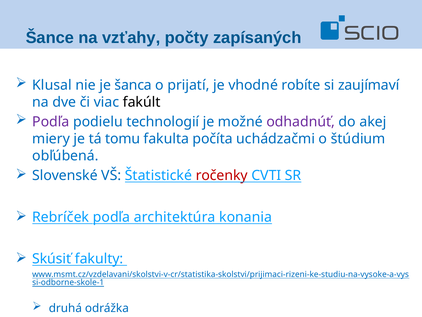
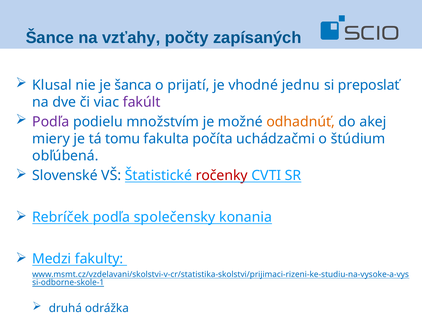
robíte: robíte -> jednu
zaujímaví: zaujímaví -> preposlať
fakúlt colour: black -> purple
technologií: technologií -> množstvím
odhadnúť colour: purple -> orange
architektúra: architektúra -> společensky
Skúsiť: Skúsiť -> Medzi
